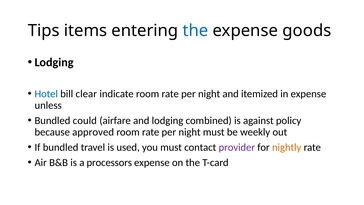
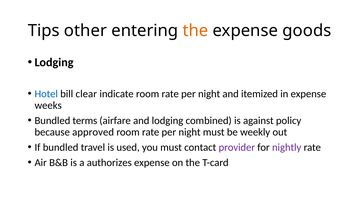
items: items -> other
the at (195, 31) colour: blue -> orange
unless: unless -> weeks
could: could -> terms
nightly colour: orange -> purple
processors: processors -> authorizes
